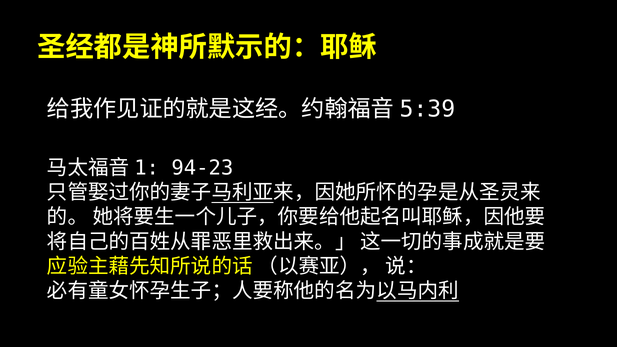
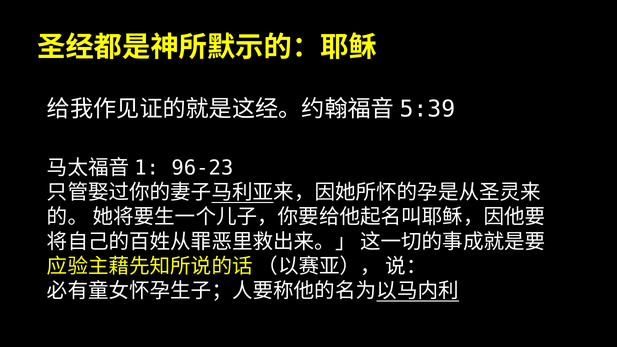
94-23: 94-23 -> 96-23
